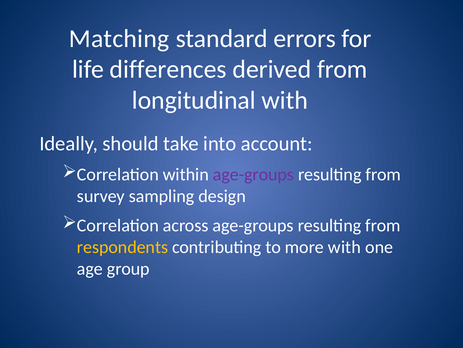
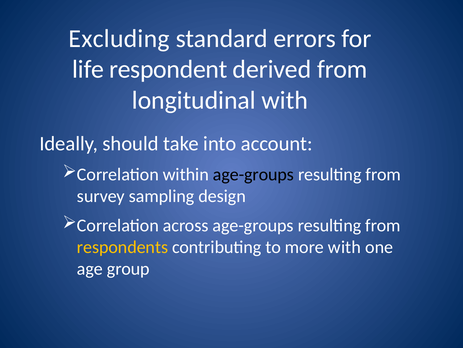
Matching: Matching -> Excluding
differences: differences -> respondent
age-groups at (253, 174) colour: purple -> black
